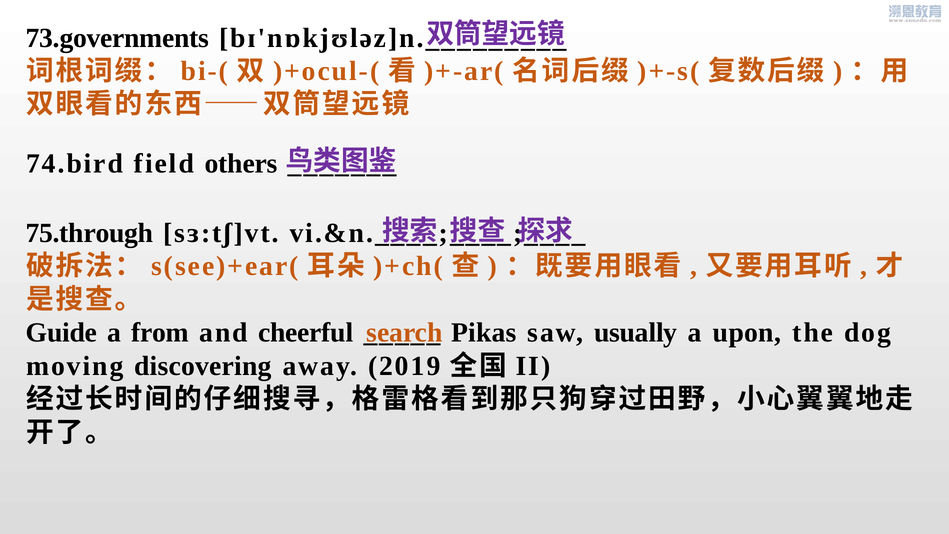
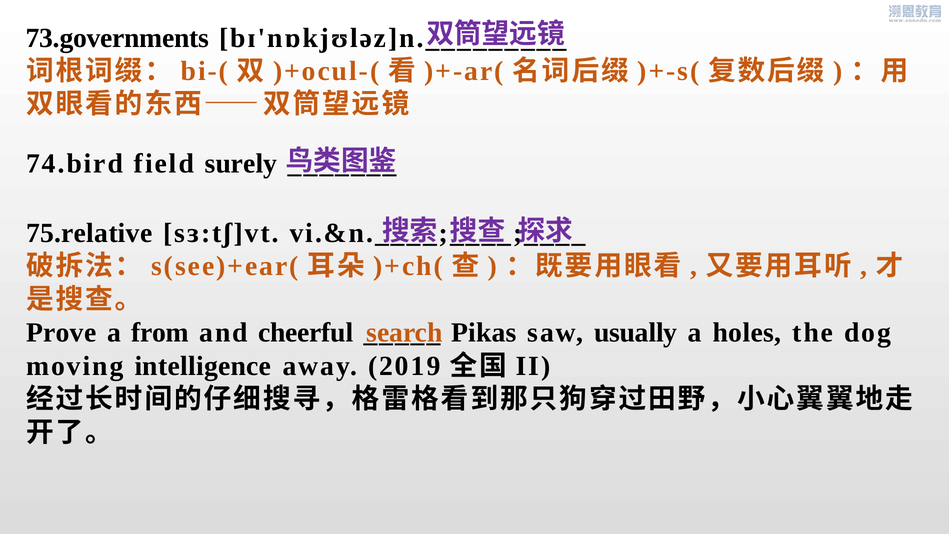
others: others -> surely
75.through: 75.through -> 75.relative
Guide: Guide -> Prove
upon: upon -> holes
discovering: discovering -> intelligence
